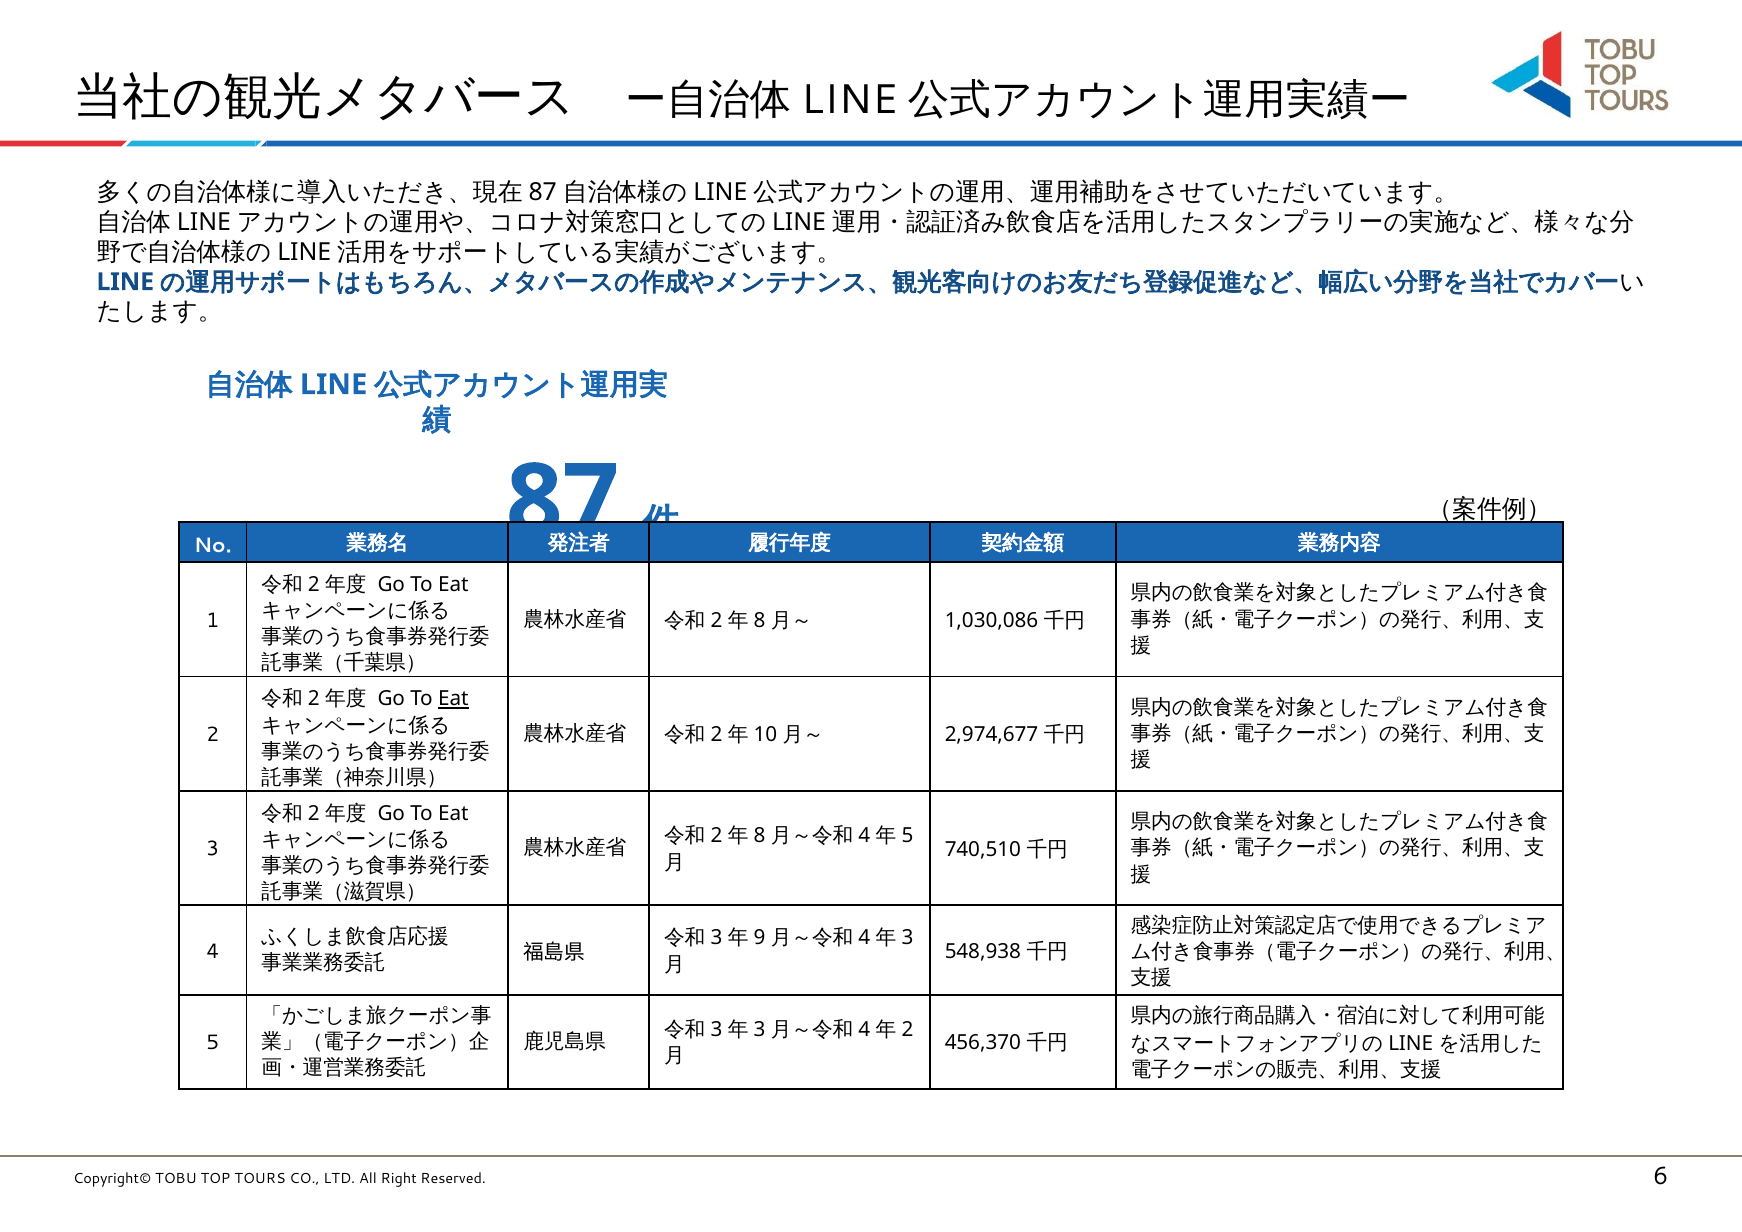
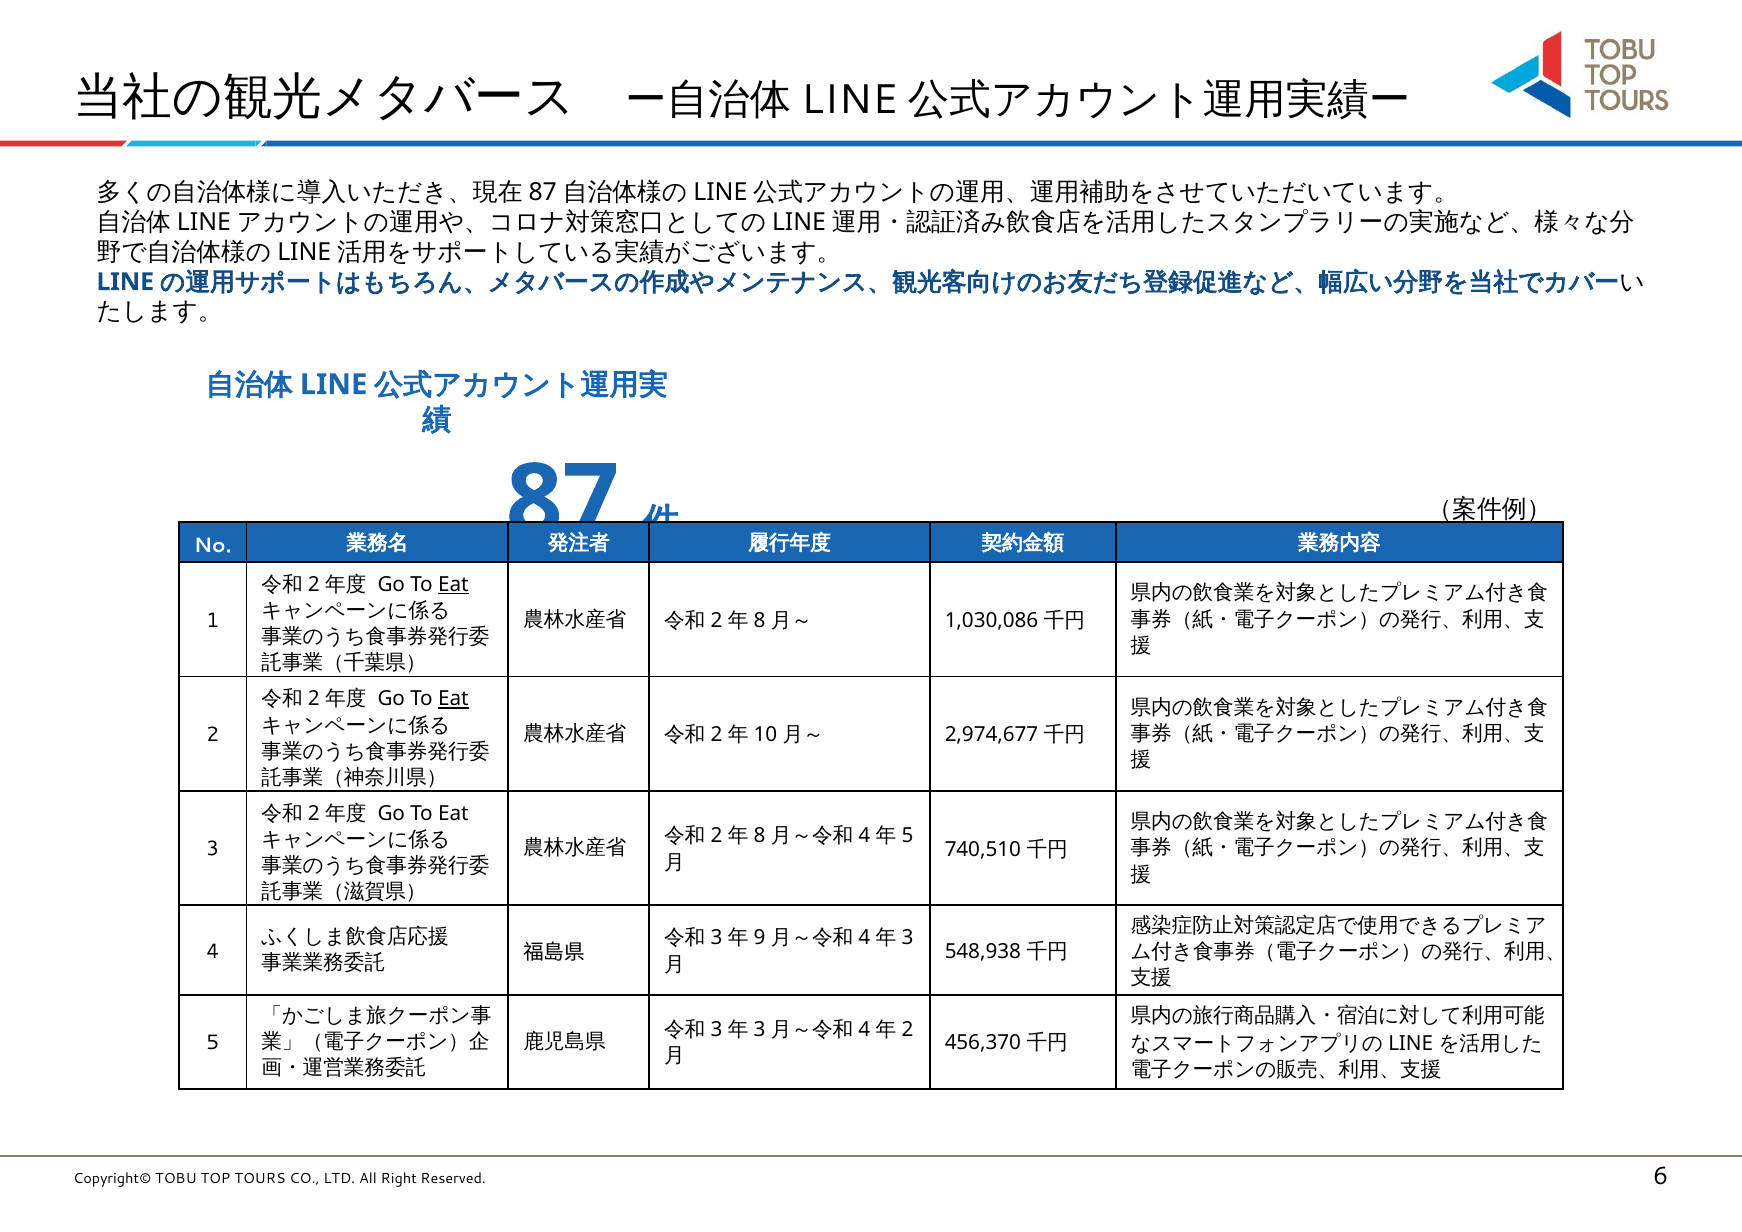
Eat at (453, 584) underline: none -> present
